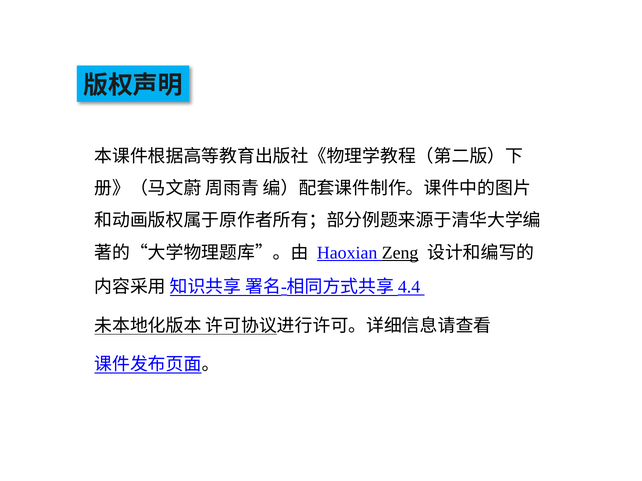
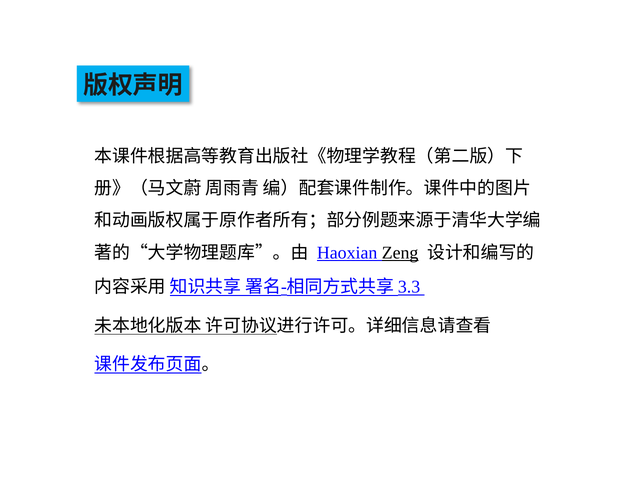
4.4: 4.4 -> 3.3
